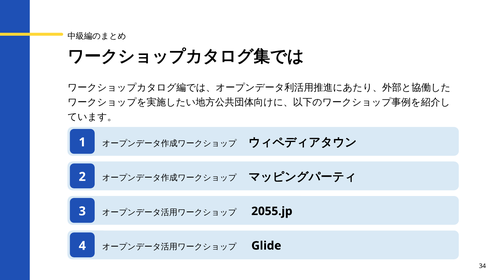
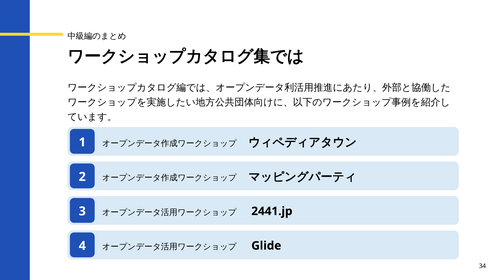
2055.jp: 2055.jp -> 2441.jp
